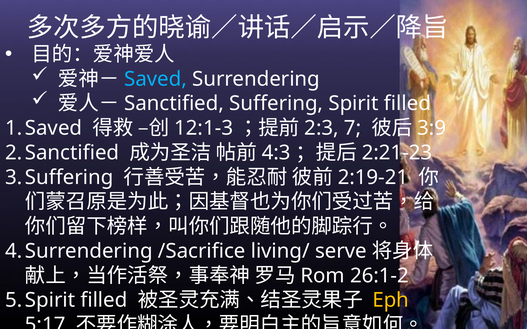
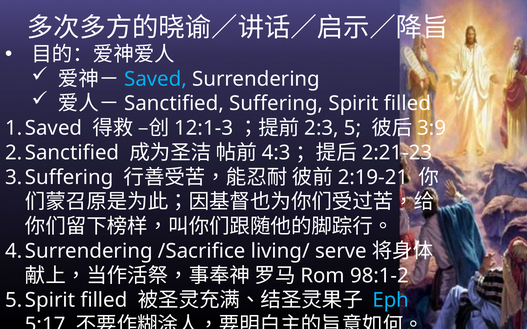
7: 7 -> 5
26:1-2: 26:1-2 -> 98:1-2
Eph colour: yellow -> light blue
